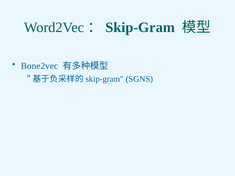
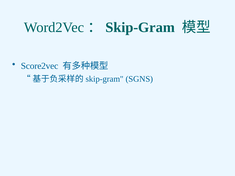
Bone2vec: Bone2vec -> Score2vec
